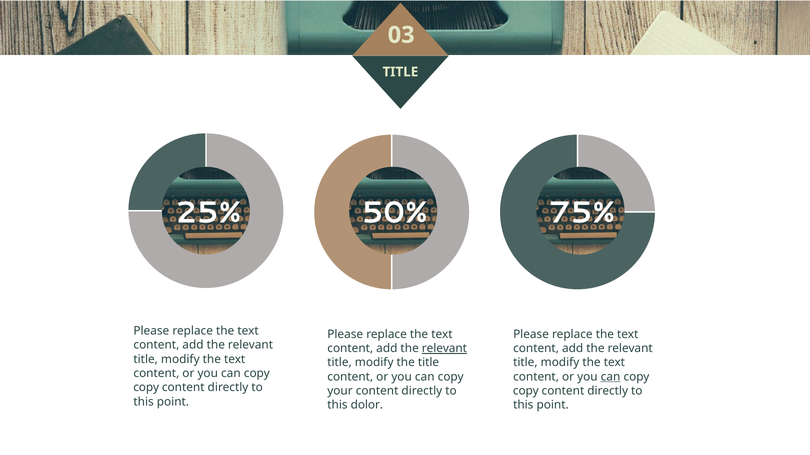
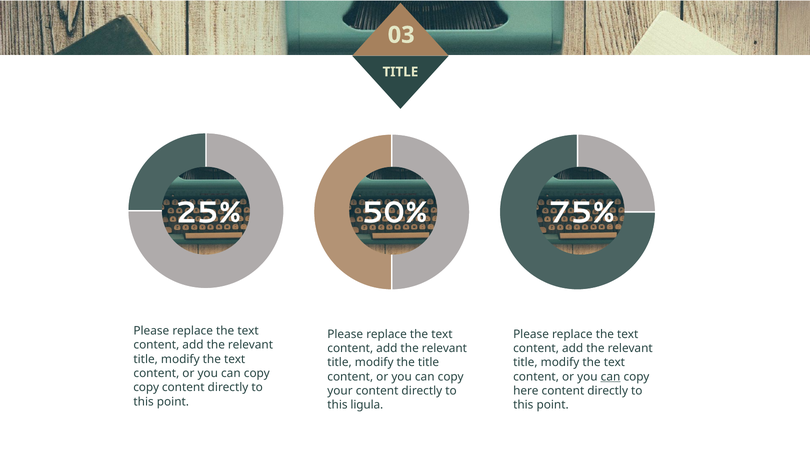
relevant at (444, 349) underline: present -> none
copy at (526, 391): copy -> here
dolor: dolor -> ligula
